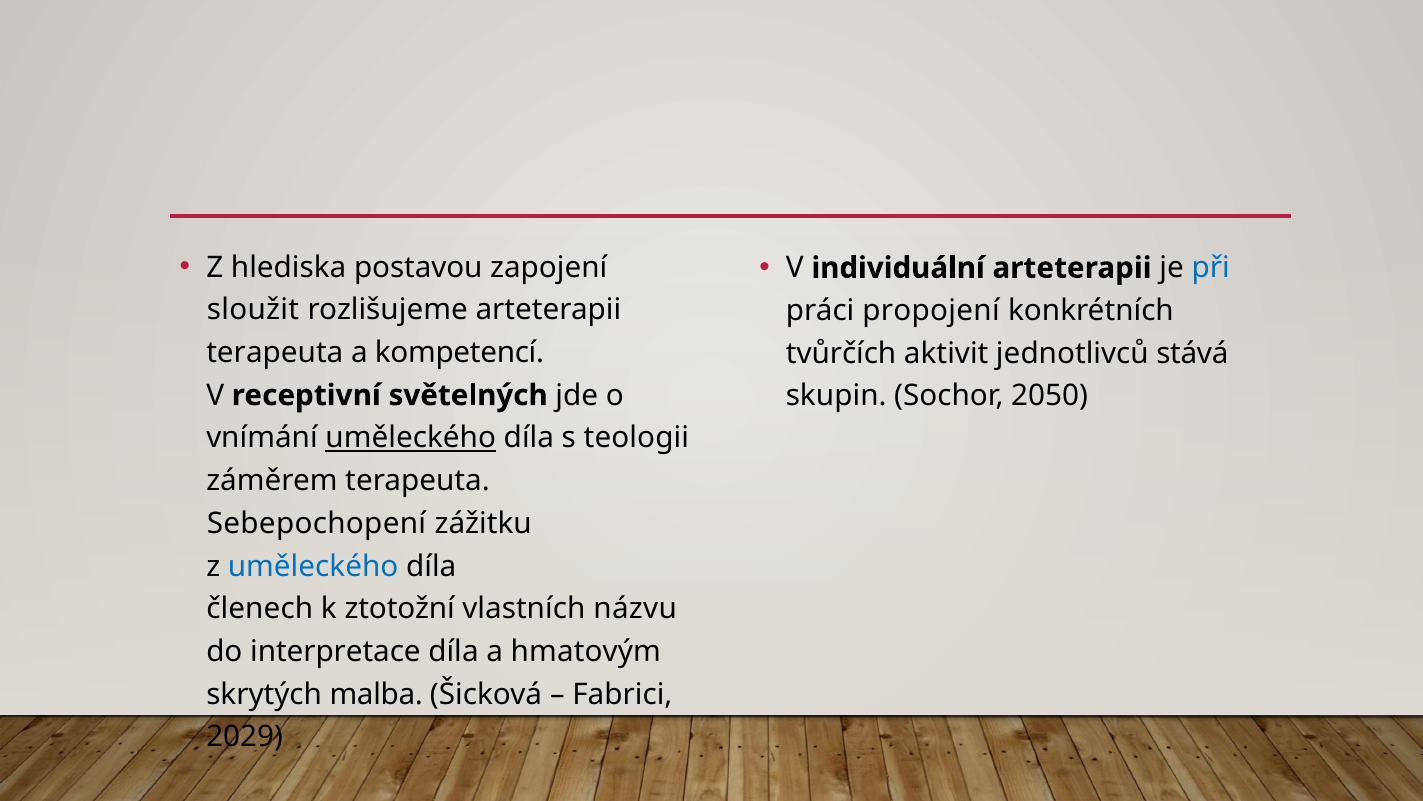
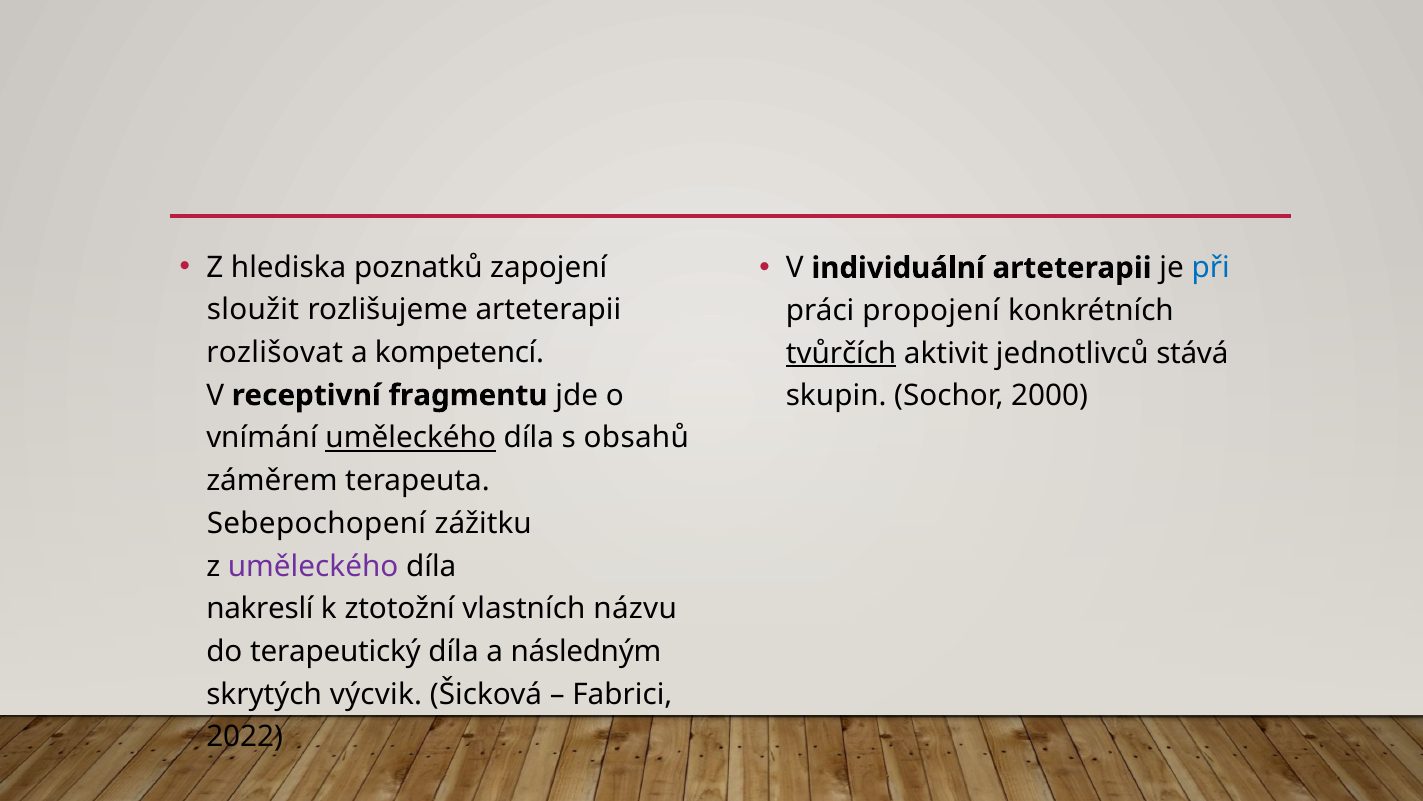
postavou: postavou -> poznatků
terapeuta at (275, 352): terapeuta -> rozlišovat
tvůrčích underline: none -> present
světelných: světelných -> fragmentu
2050: 2050 -> 2000
teologii: teologii -> obsahů
uměleckého at (313, 566) colour: blue -> purple
členech: členech -> nakreslí
interpretace: interpretace -> terapeutický
hmatovým: hmatovým -> následným
malba: malba -> výcvik
2029: 2029 -> 2022
